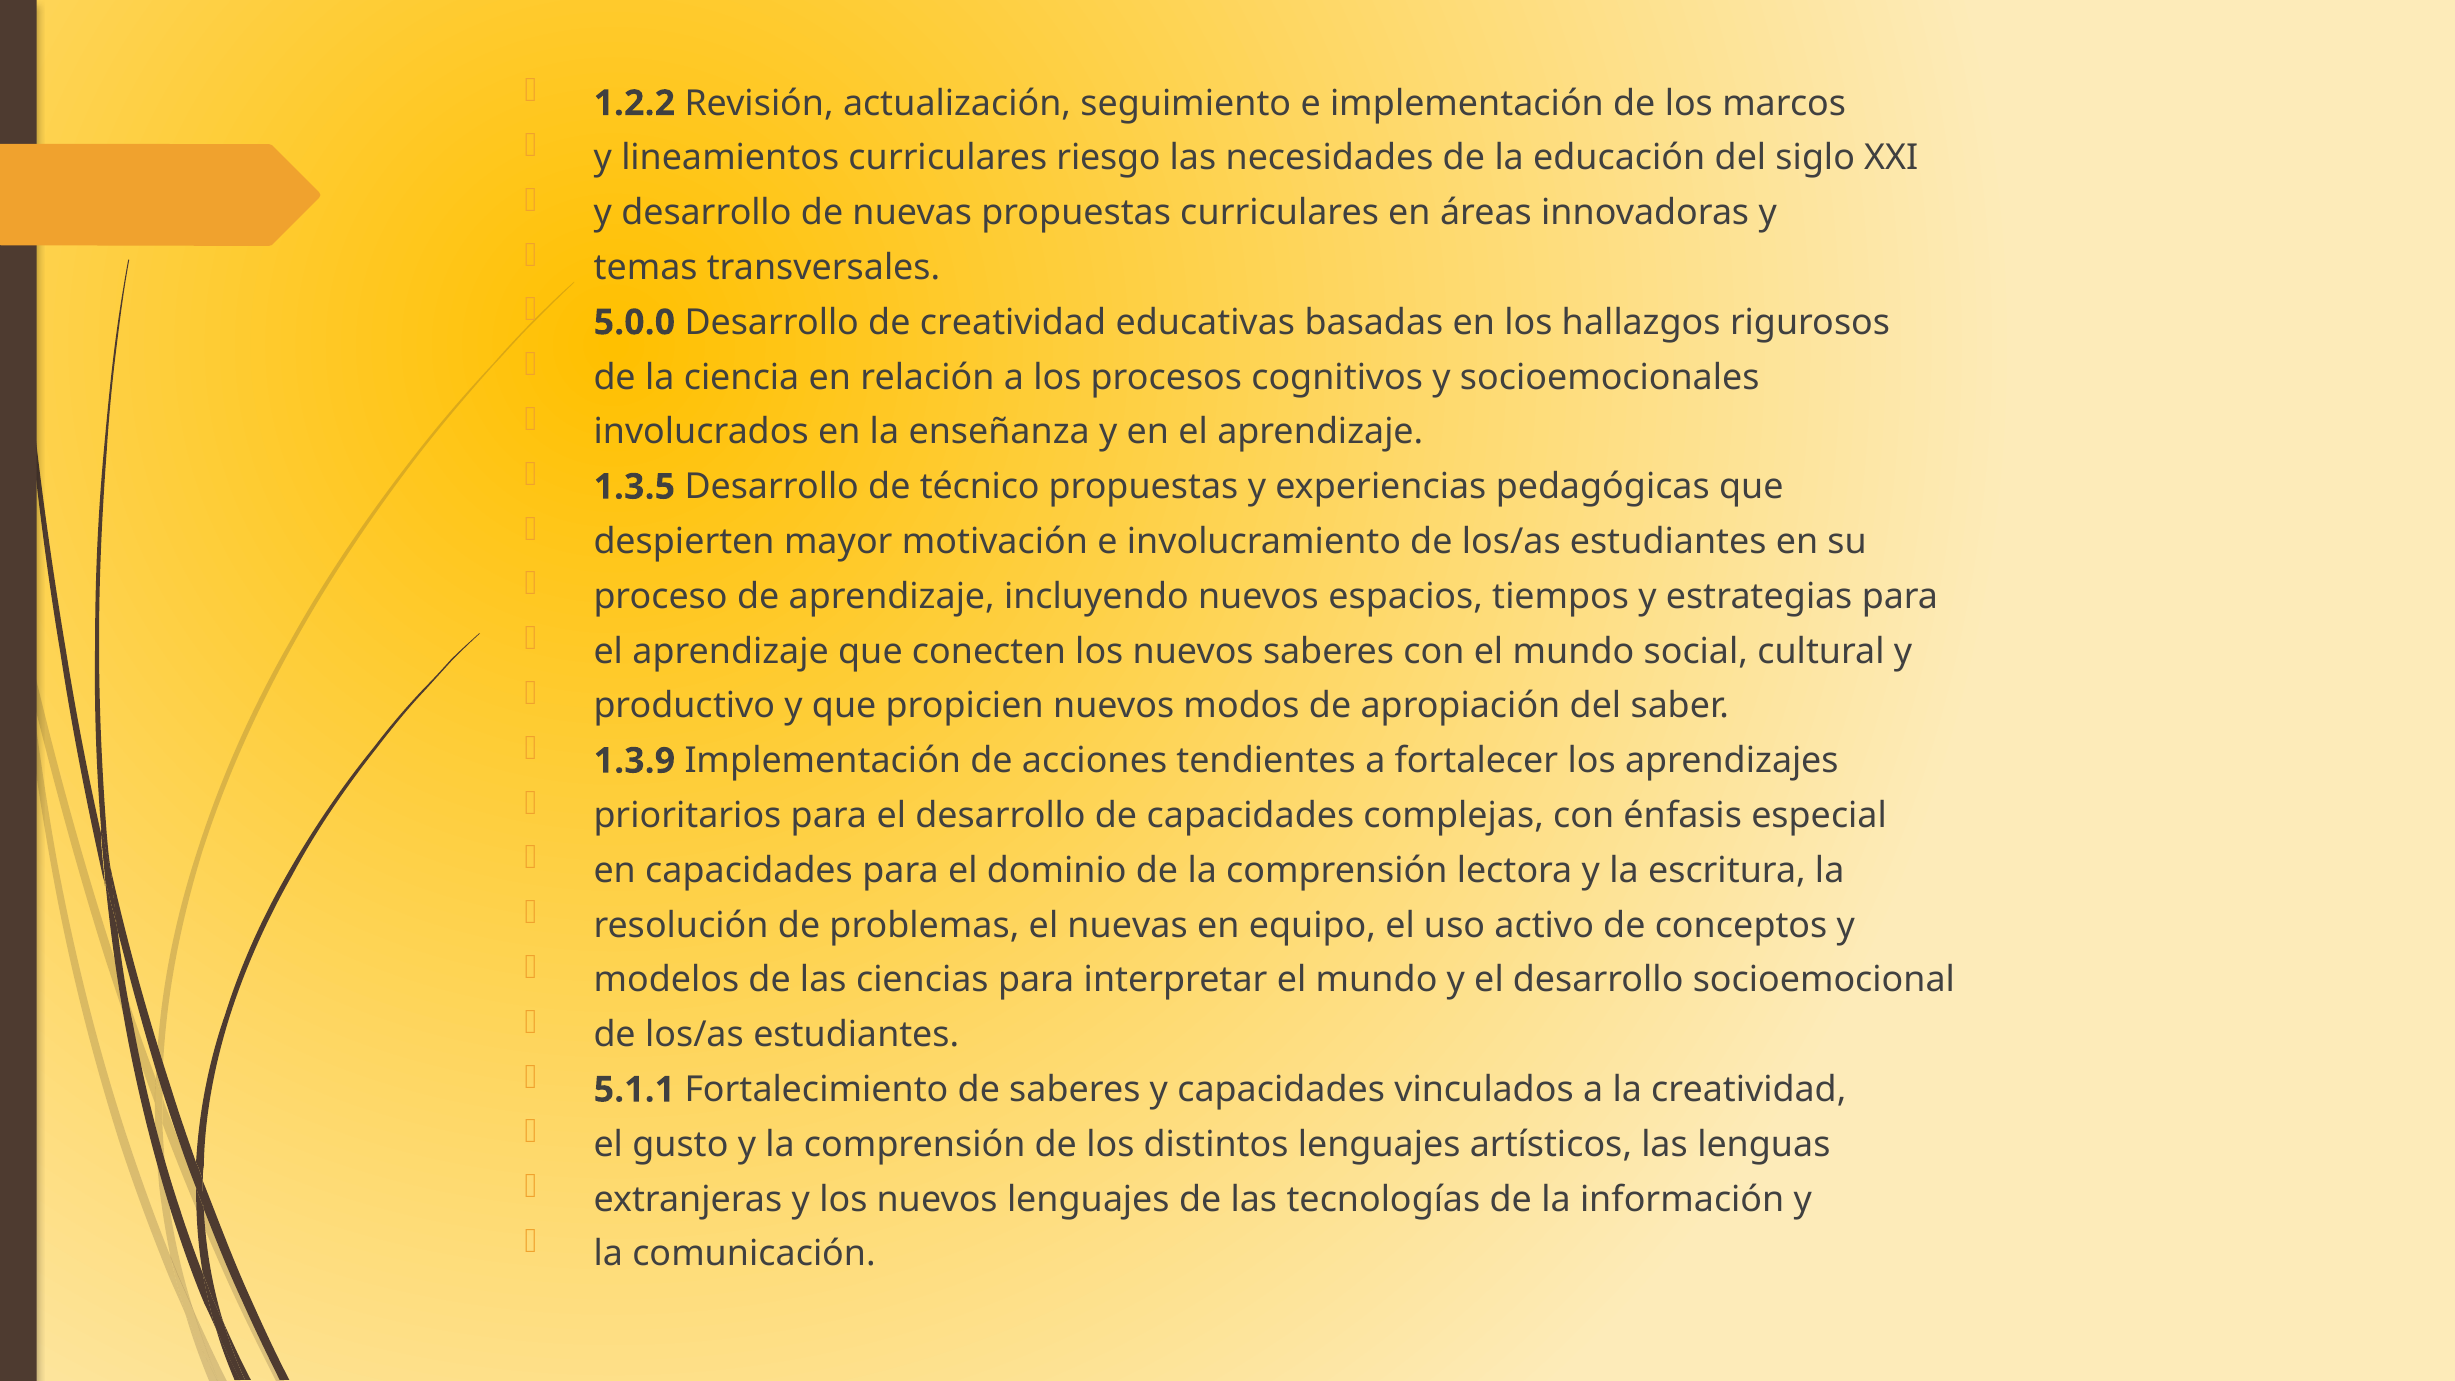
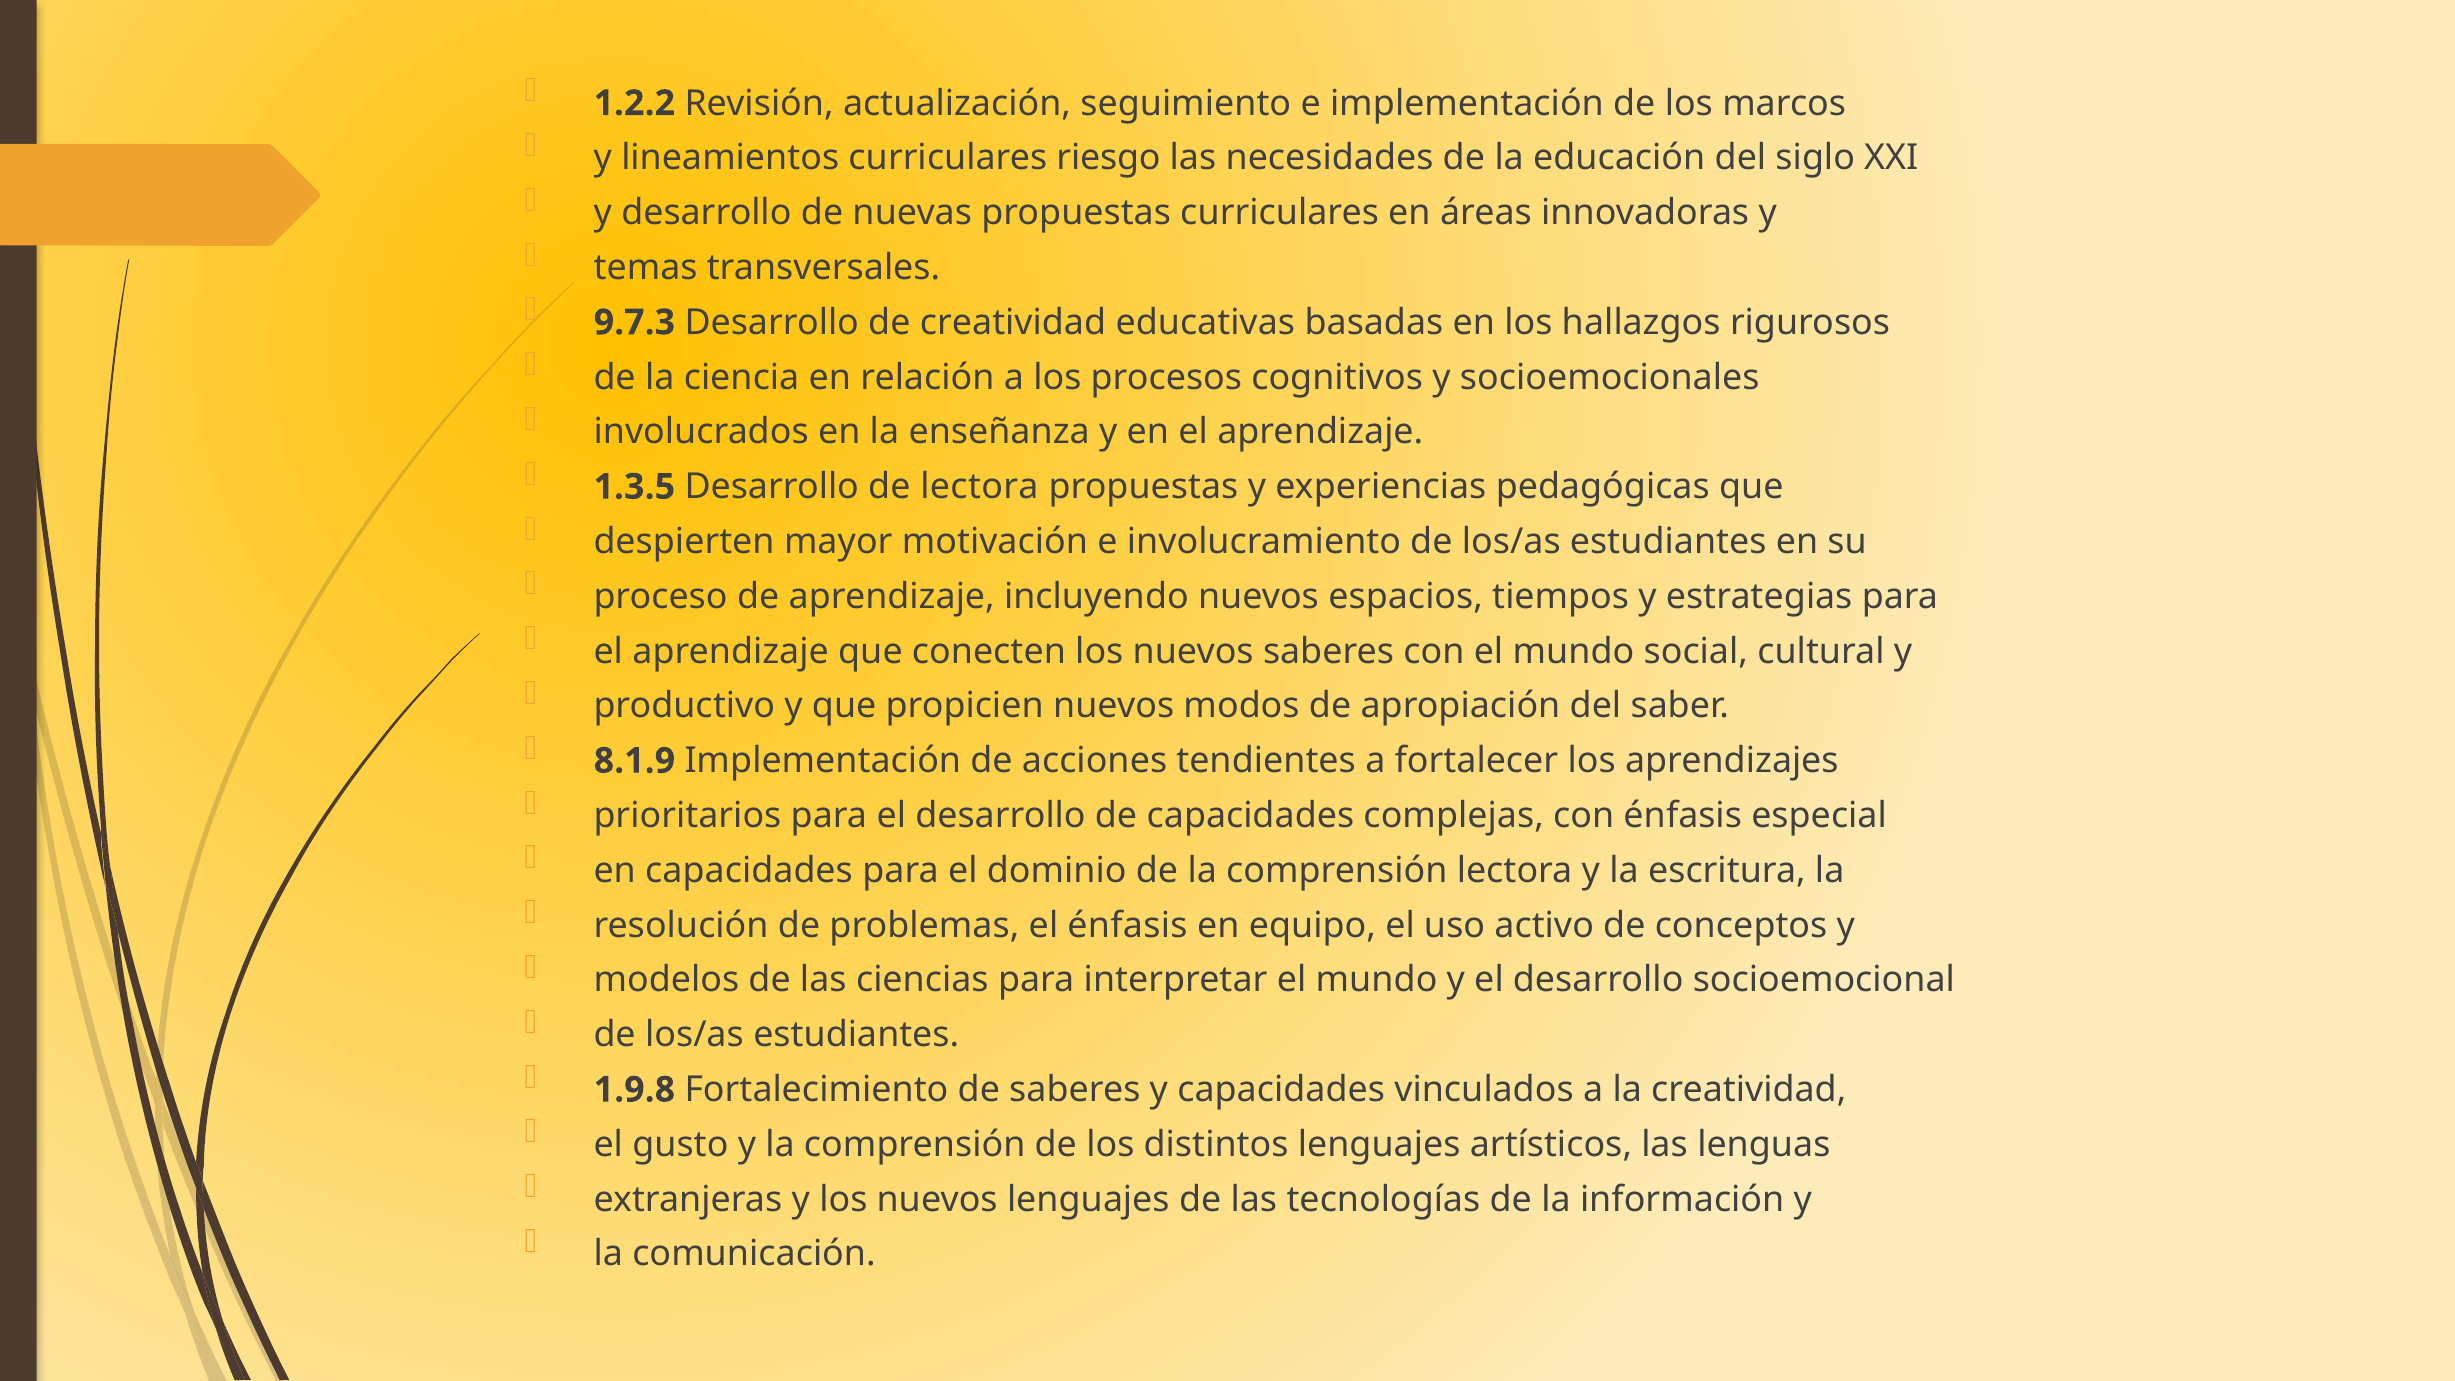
5.0.0: 5.0.0 -> 9.7.3
de técnico: técnico -> lectora
1.3.9: 1.3.9 -> 8.1.9
el nuevas: nuevas -> énfasis
5.1.1: 5.1.1 -> 1.9.8
